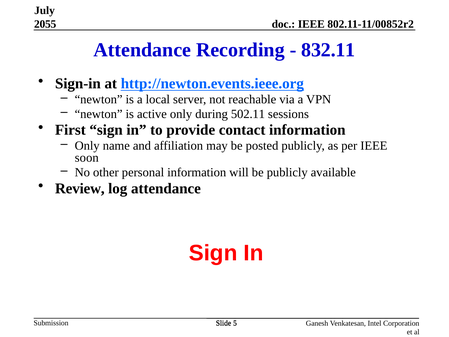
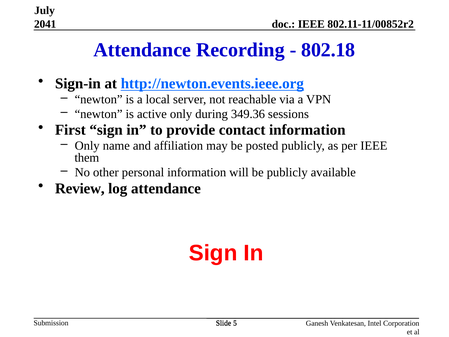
2055: 2055 -> 2041
832.11: 832.11 -> 802.18
502.11: 502.11 -> 349.36
soon: soon -> them
